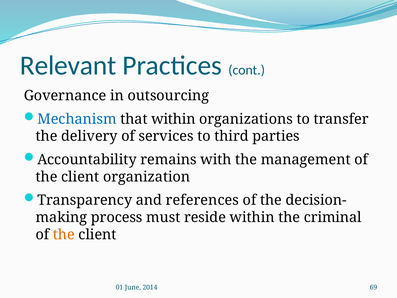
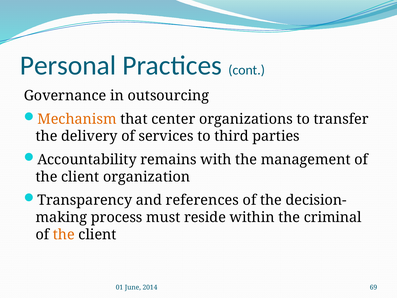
Relevant: Relevant -> Personal
Mechanism colour: blue -> orange
that within: within -> center
